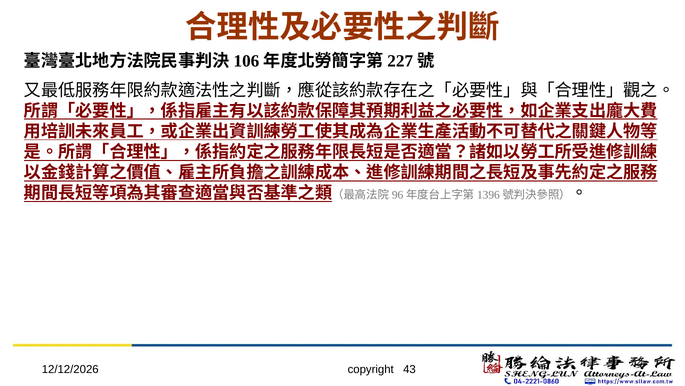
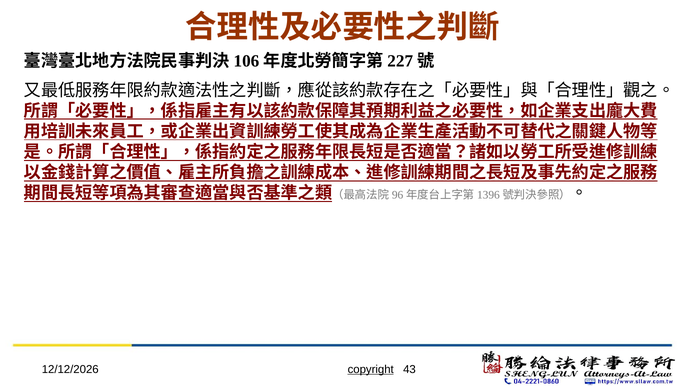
copyright underline: none -> present
